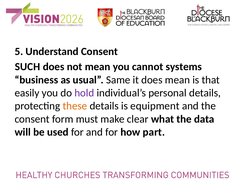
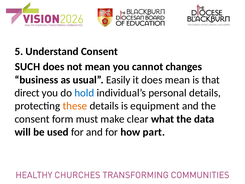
systems: systems -> changes
Same: Same -> Easily
easily: easily -> direct
hold colour: purple -> blue
